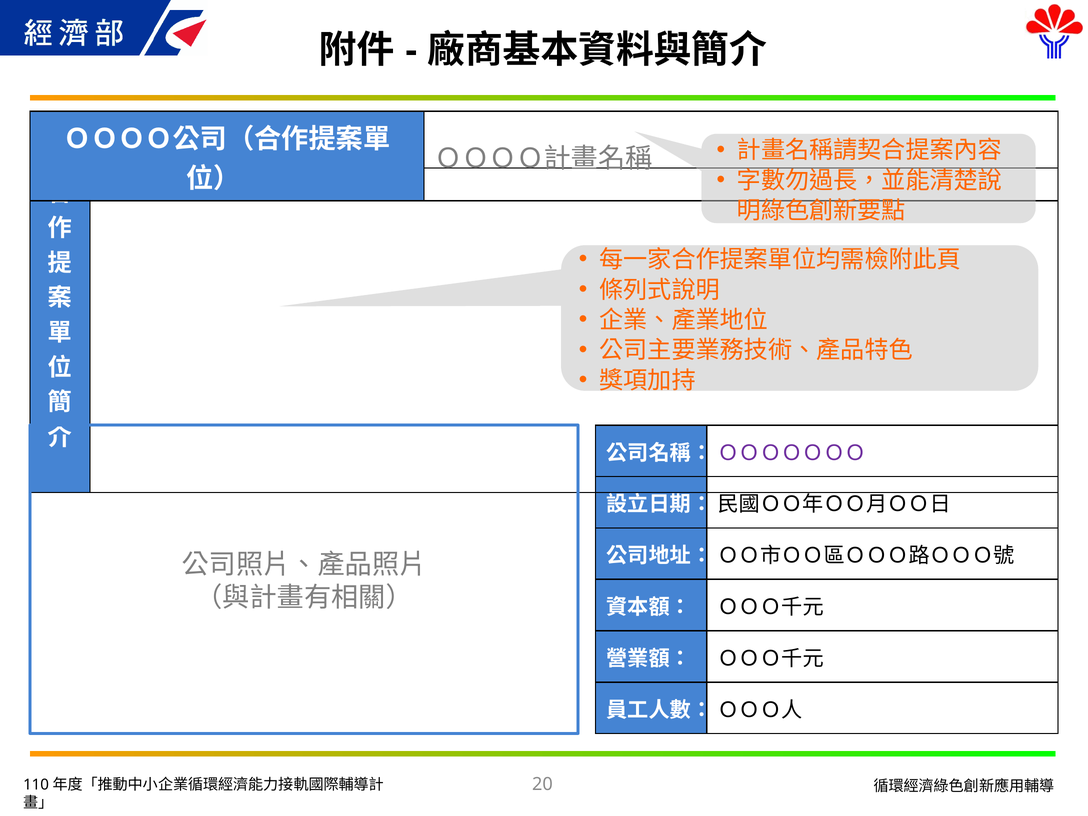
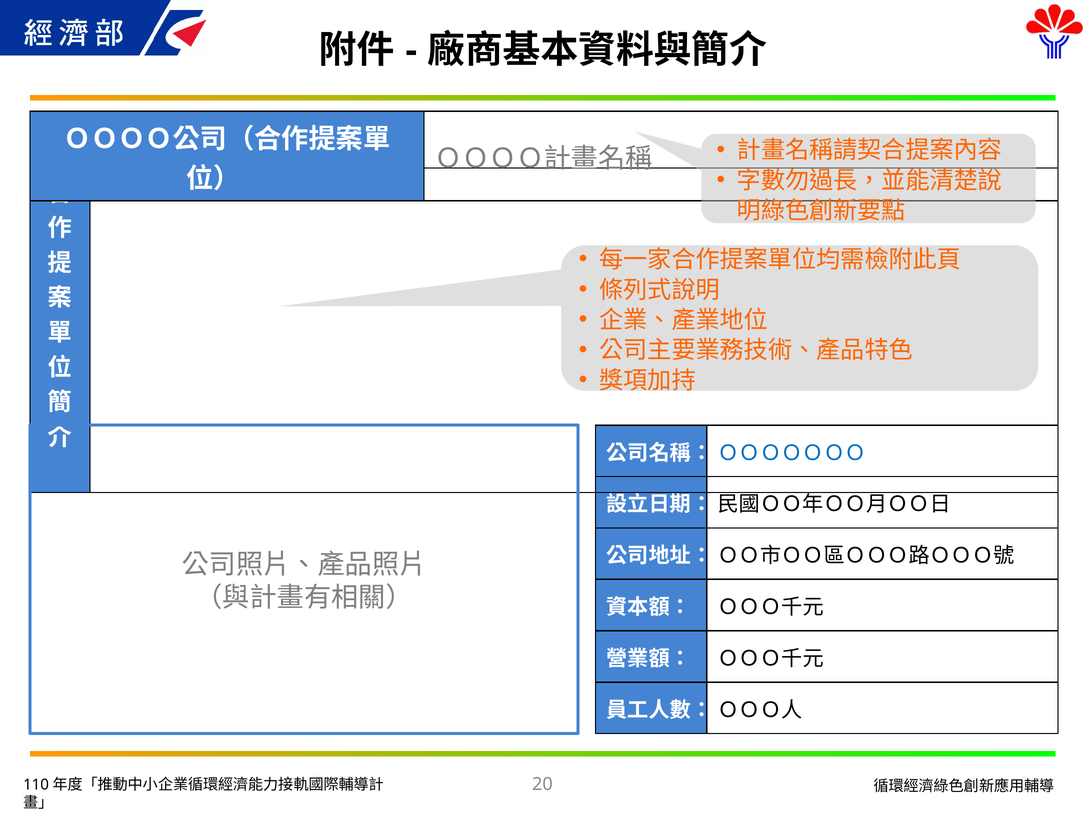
ＯＯＯＯＯＯＯ colour: purple -> blue
